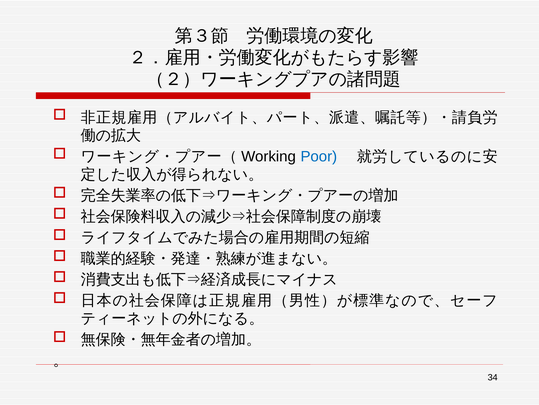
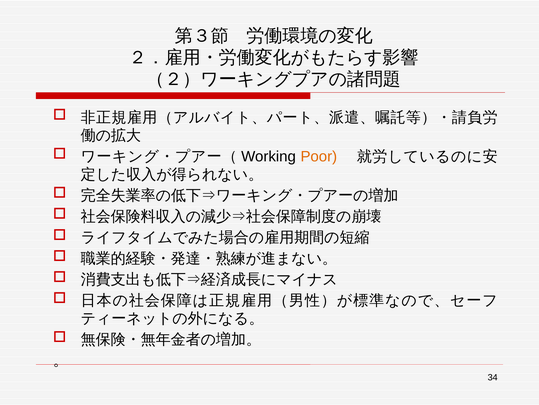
Poor colour: blue -> orange
